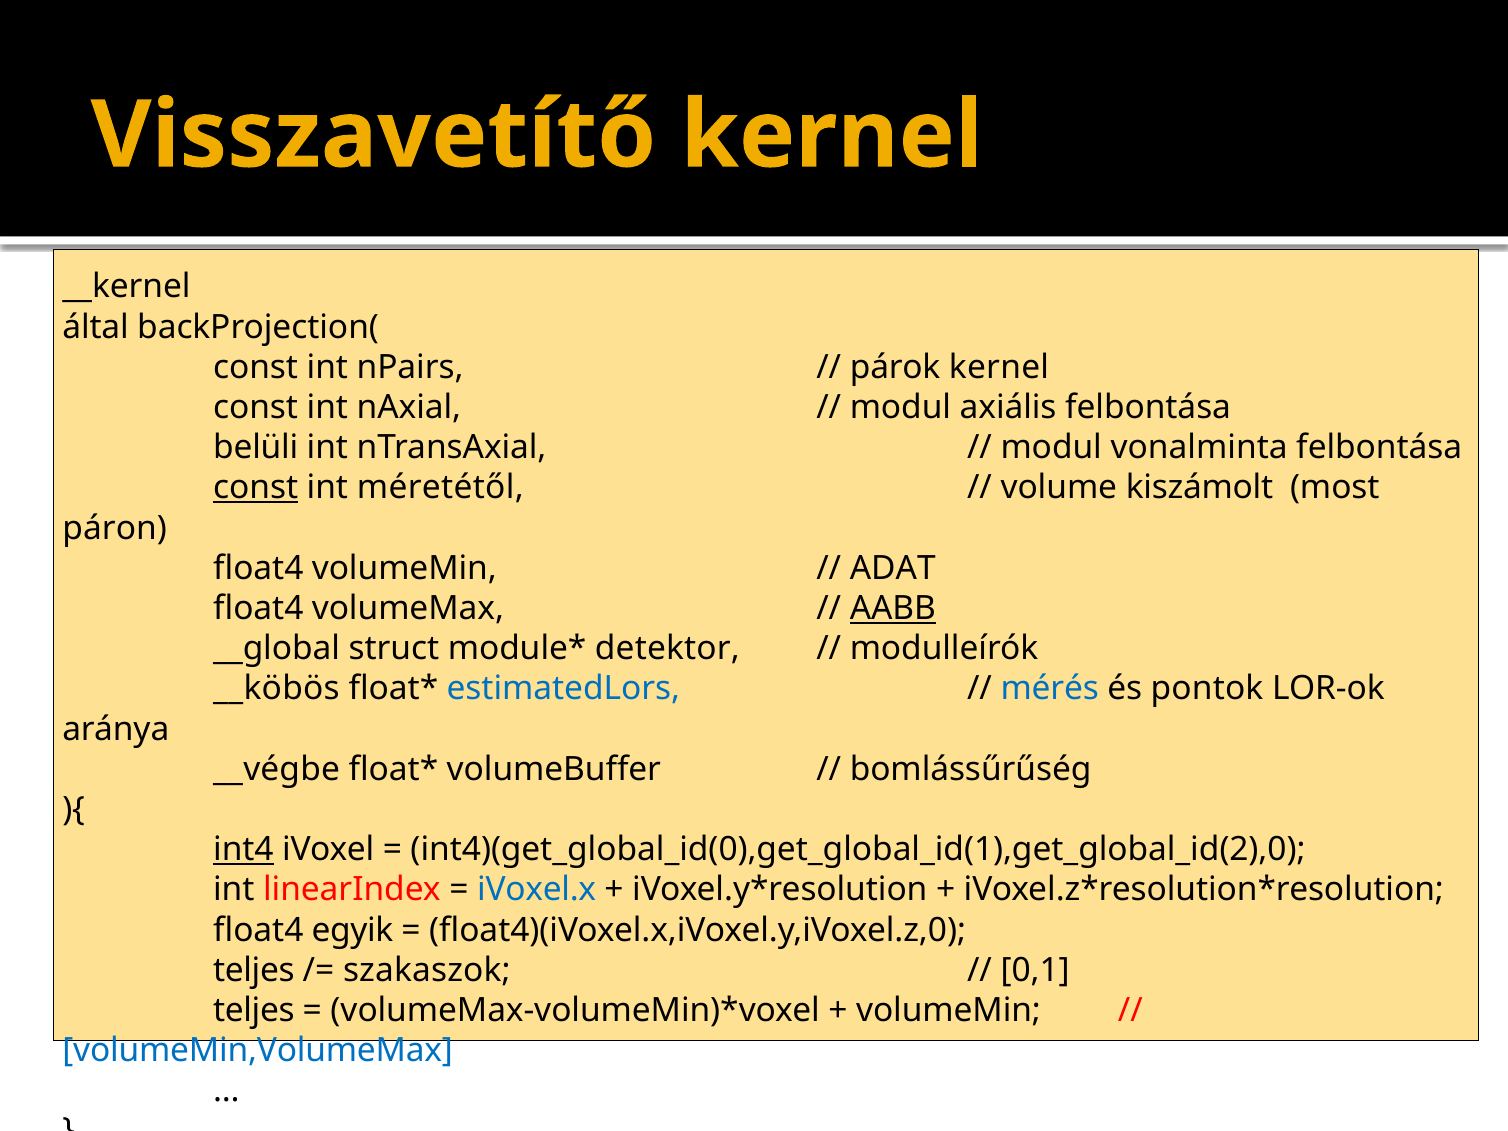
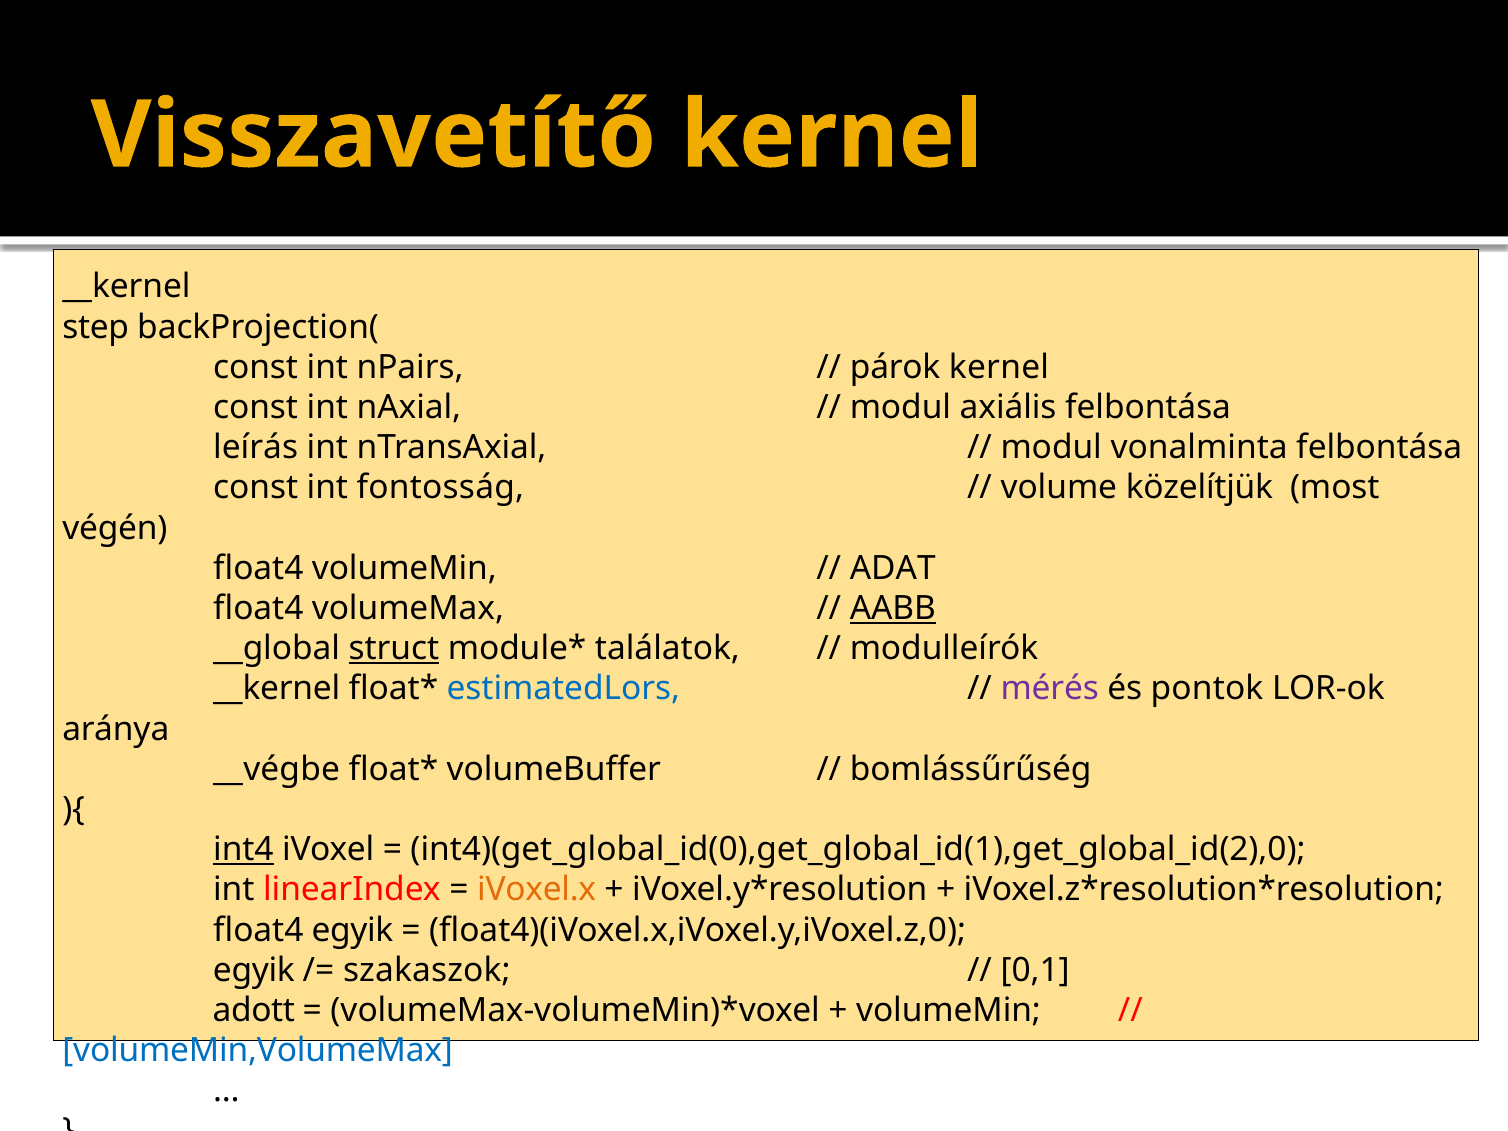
által: által -> step
belüli: belüli -> leírás
const at (256, 488) underline: present -> none
méretétől: méretétől -> fontosság
kiszámolt: kiszámolt -> közelítjük
páron: páron -> végén
struct underline: none -> present
detektor: detektor -> találatok
__köbös at (276, 689): __köbös -> __kernel
mérés colour: blue -> purple
iVoxel.x colour: blue -> orange
teljes at (254, 970): teljes -> egyik
teljes at (254, 1010): teljes -> adott
